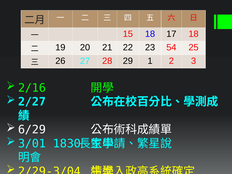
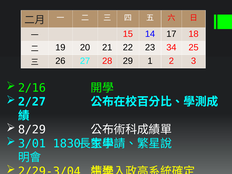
15 18: 18 -> 14
54: 54 -> 34
6/29: 6/29 -> 8/29
